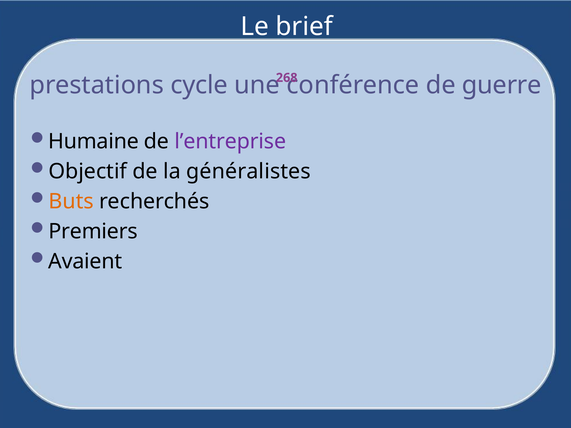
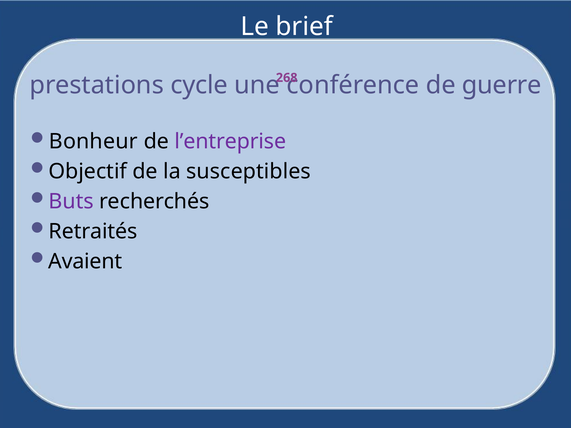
Humaine: Humaine -> Bonheur
généralistes: généralistes -> susceptibles
Buts colour: orange -> purple
Premiers: Premiers -> Retraités
